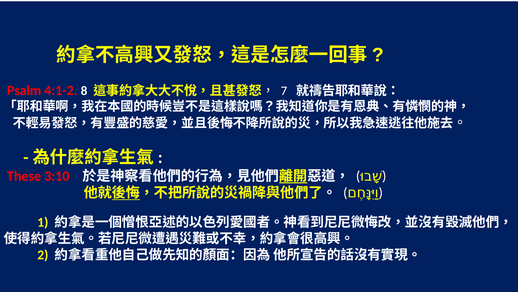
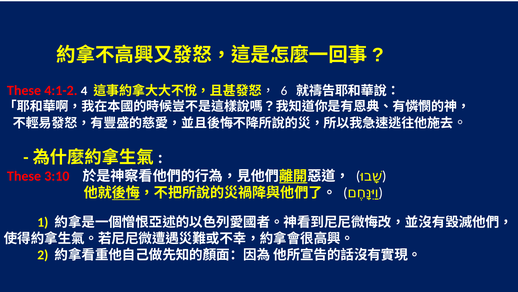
Psalm at (24, 90): Psalm -> These
8: 8 -> 4
7: 7 -> 6
